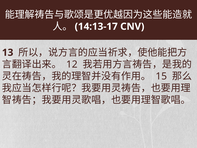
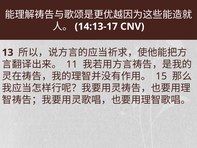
12: 12 -> 11
